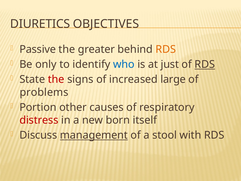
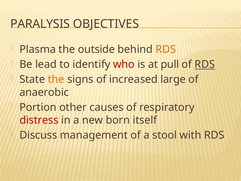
DIURETICS: DIURETICS -> PARALYSIS
Passive: Passive -> Plasma
greater: greater -> outside
only: only -> lead
who colour: blue -> red
just: just -> pull
the at (56, 79) colour: red -> orange
problems: problems -> anaerobic
management underline: present -> none
